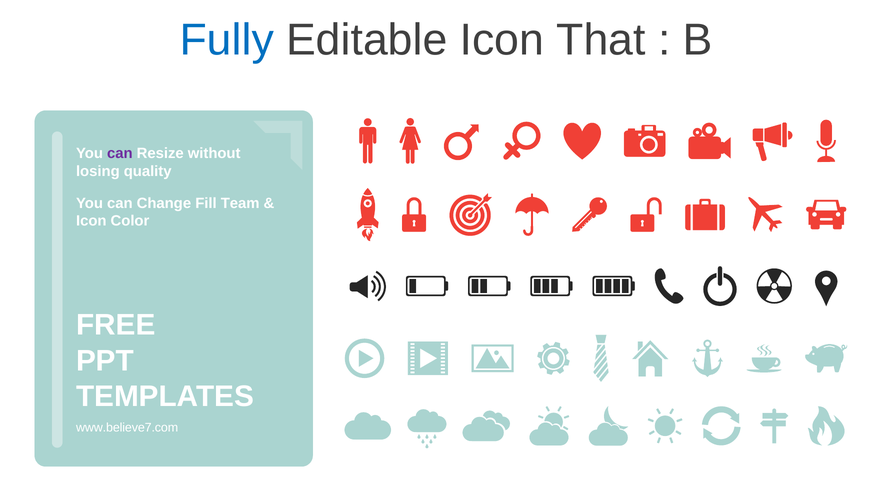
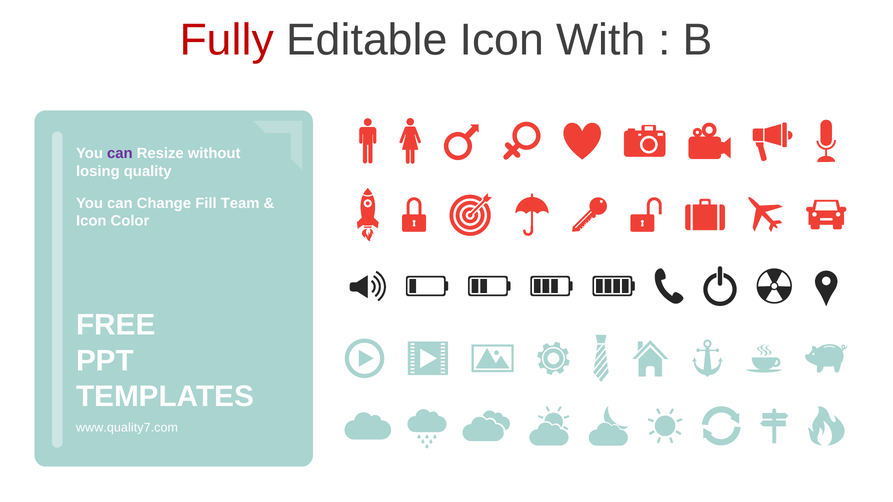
Fully colour: blue -> red
That: That -> With
www.believe7.com: www.believe7.com -> www.quality7.com
